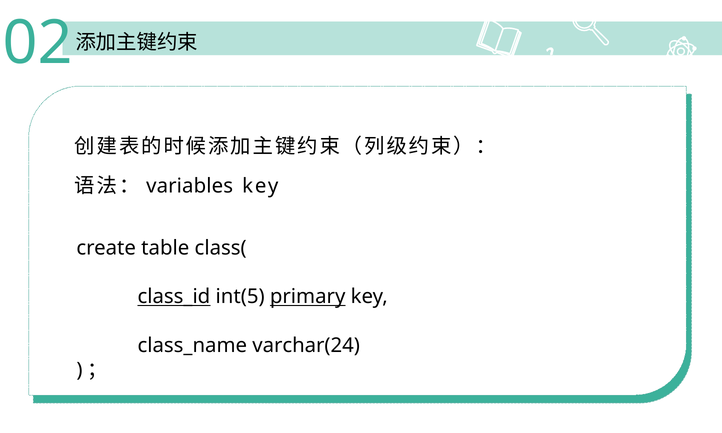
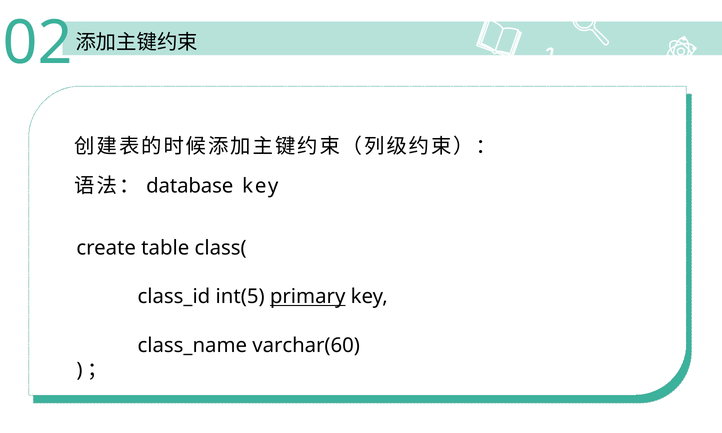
variables: variables -> database
class_id underline: present -> none
varchar(24: varchar(24 -> varchar(60
